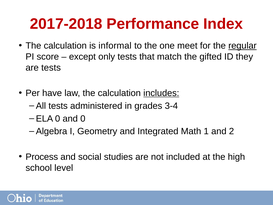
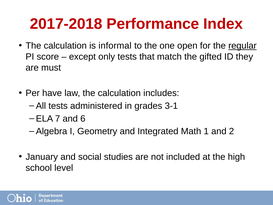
meet: meet -> open
are tests: tests -> must
includes underline: present -> none
3-4: 3-4 -> 3-1
ELA 0: 0 -> 7
and 0: 0 -> 6
Process: Process -> January
